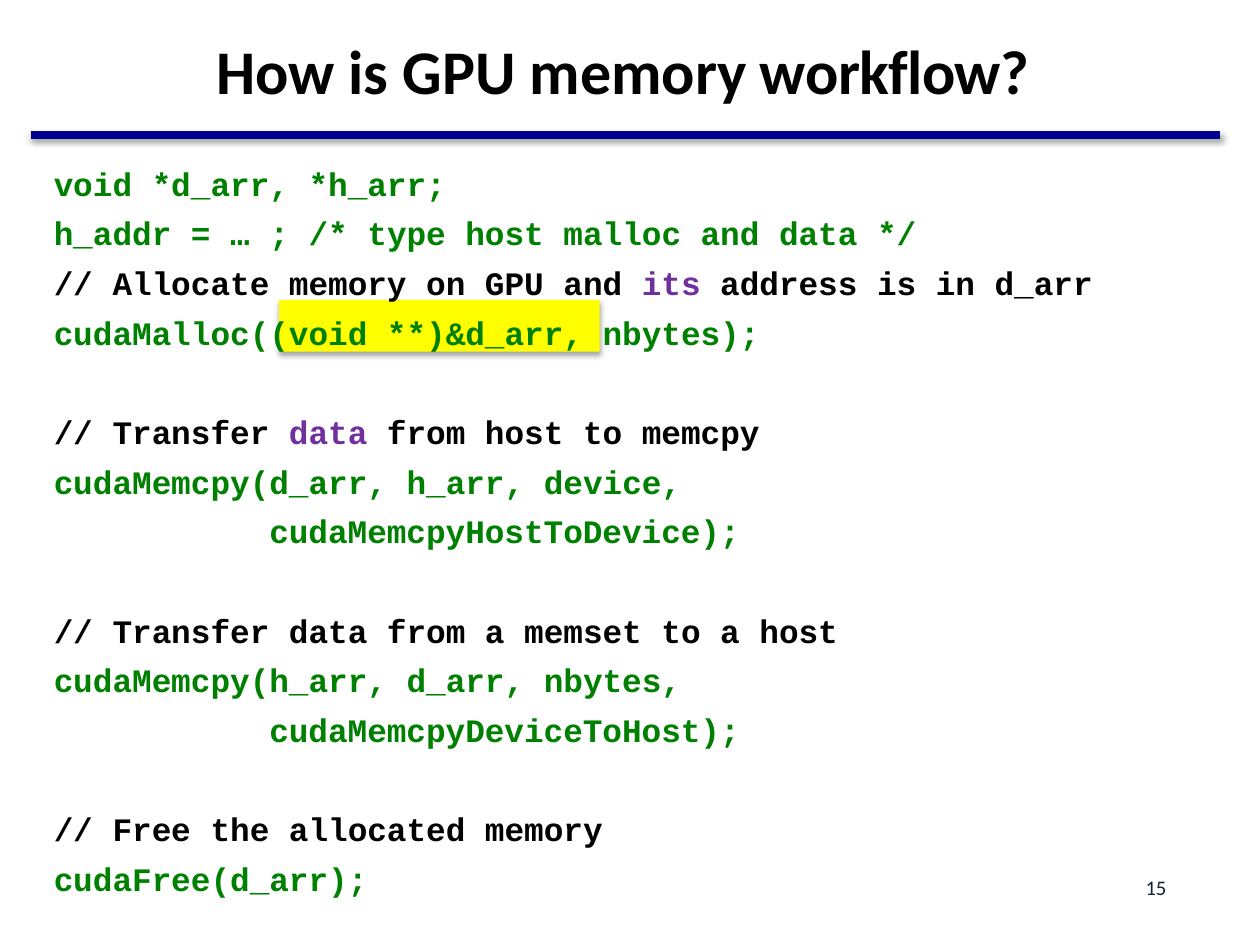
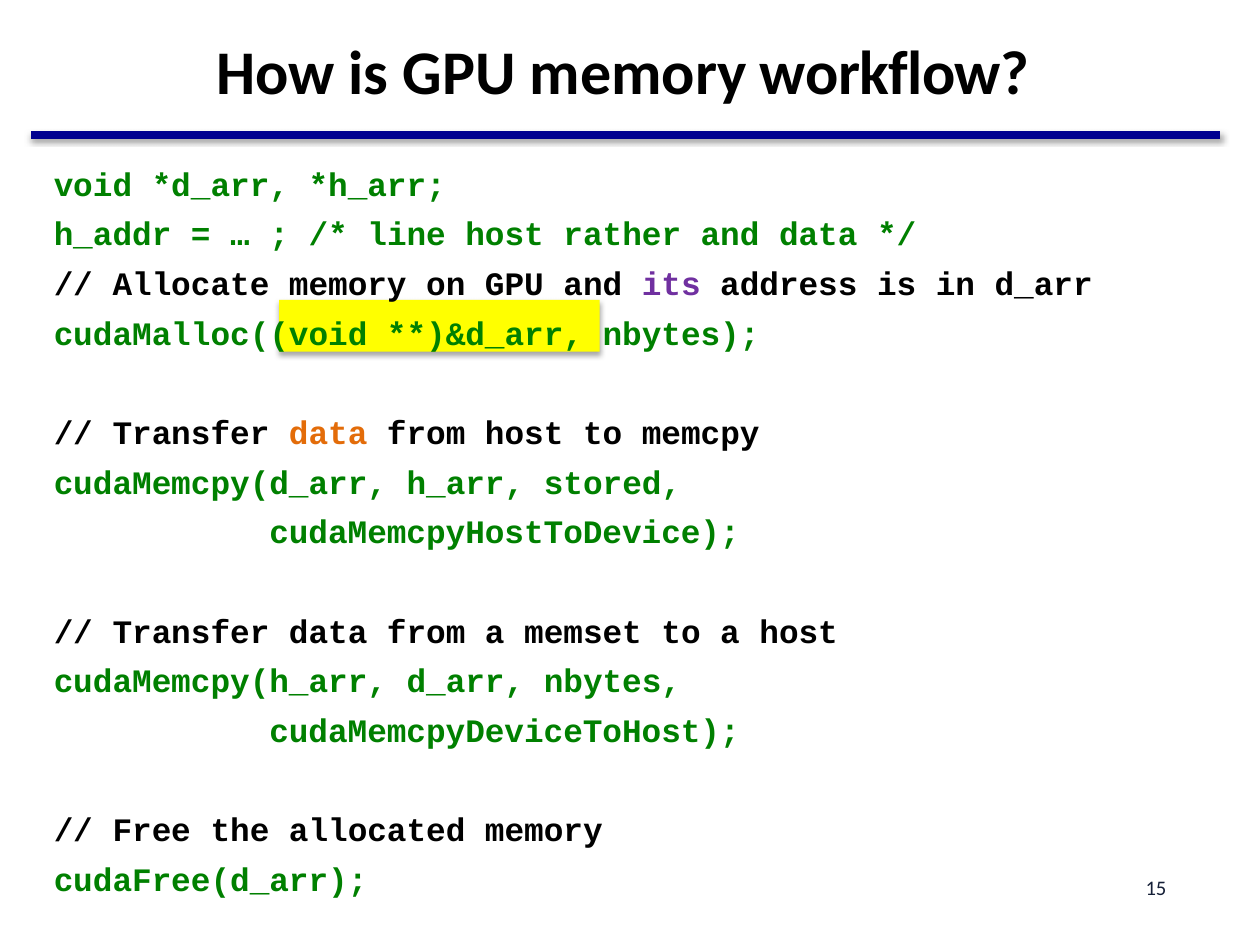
type: type -> line
malloc: malloc -> rather
data at (328, 434) colour: purple -> orange
device: device -> stored
